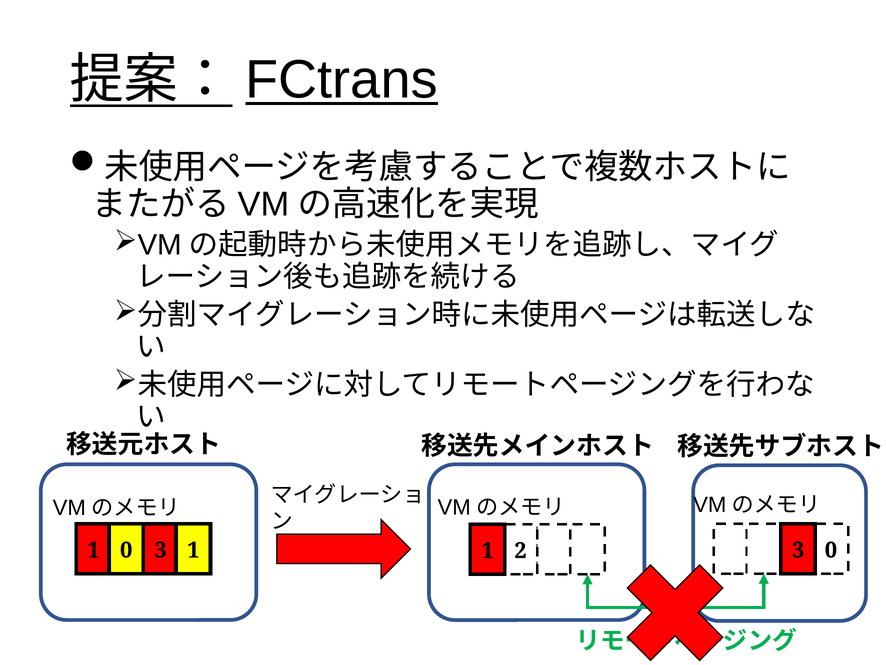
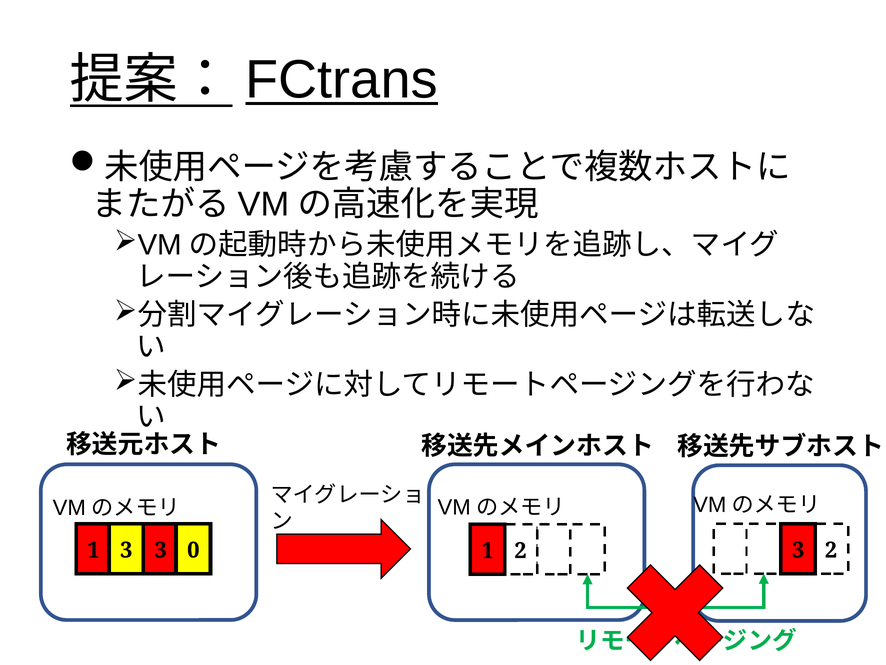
0 at (126, 550): 0 -> 3
3 1: 1 -> 0
0 at (831, 550): 0 -> 2
